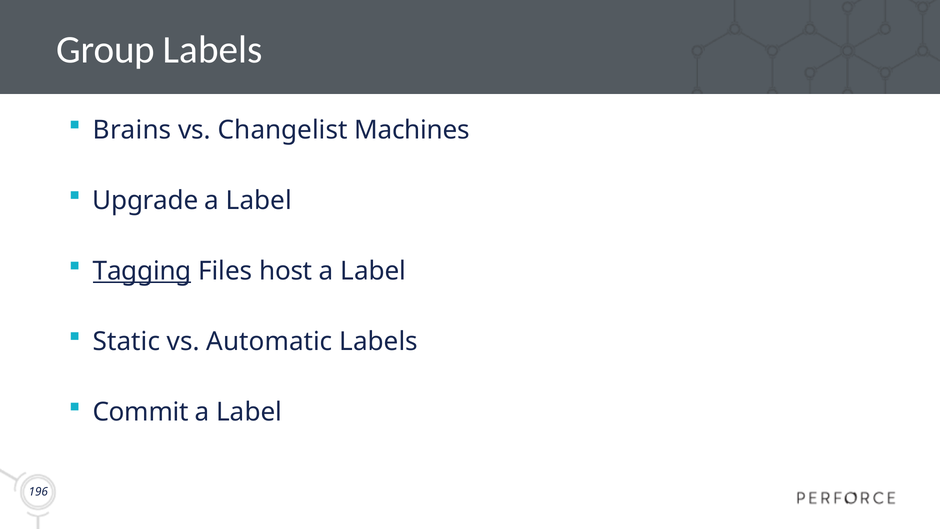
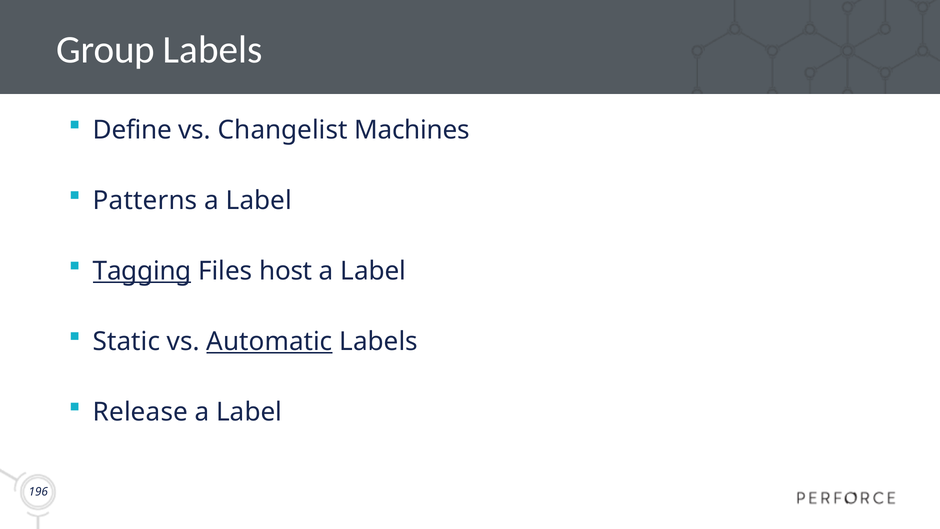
Brains: Brains -> Define
Upgrade: Upgrade -> Patterns
Automatic underline: none -> present
Commit: Commit -> Release
